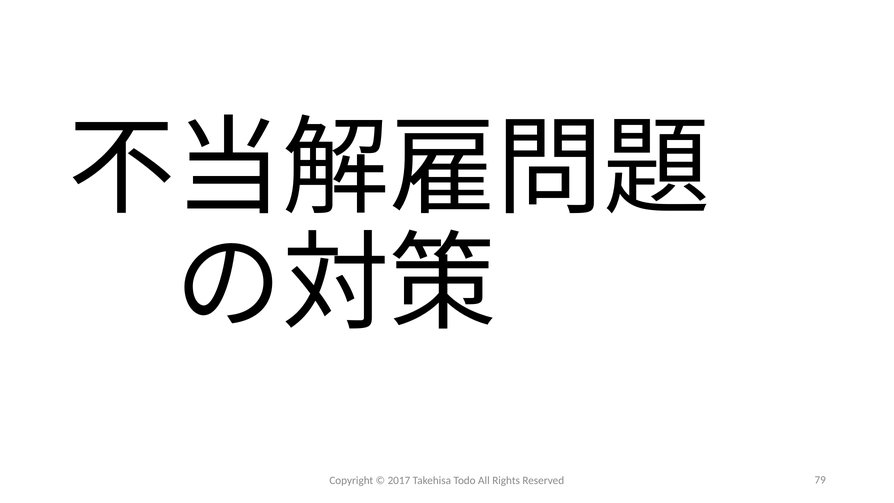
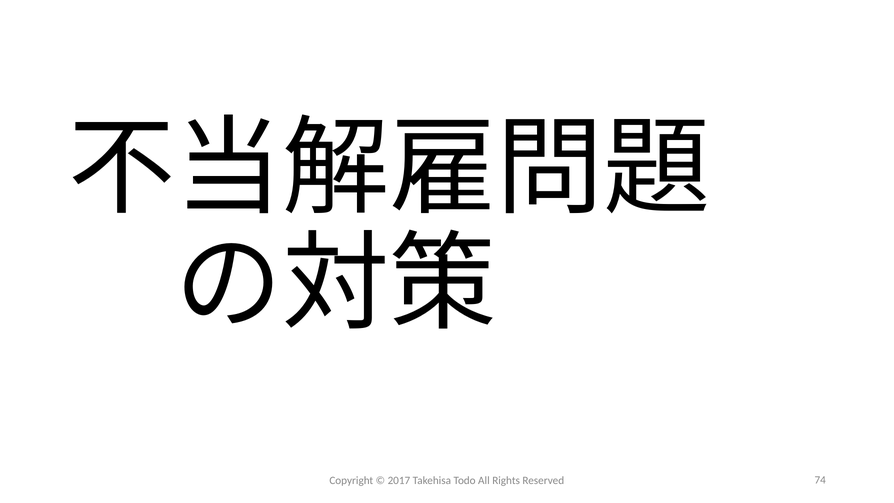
79: 79 -> 74
